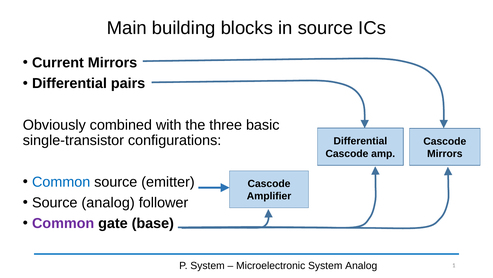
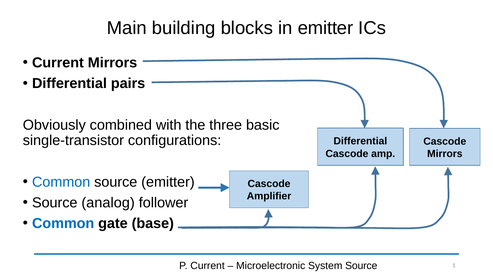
in source: source -> emitter
Common at (63, 223) colour: purple -> blue
P System: System -> Current
System Analog: Analog -> Source
